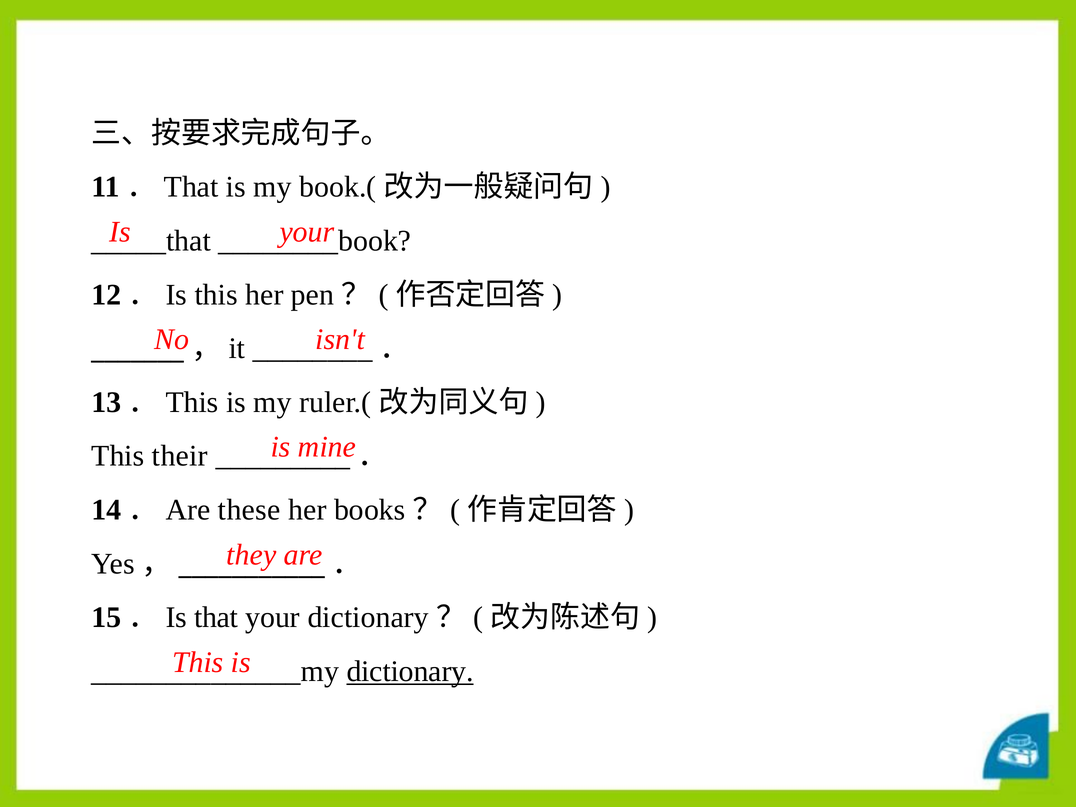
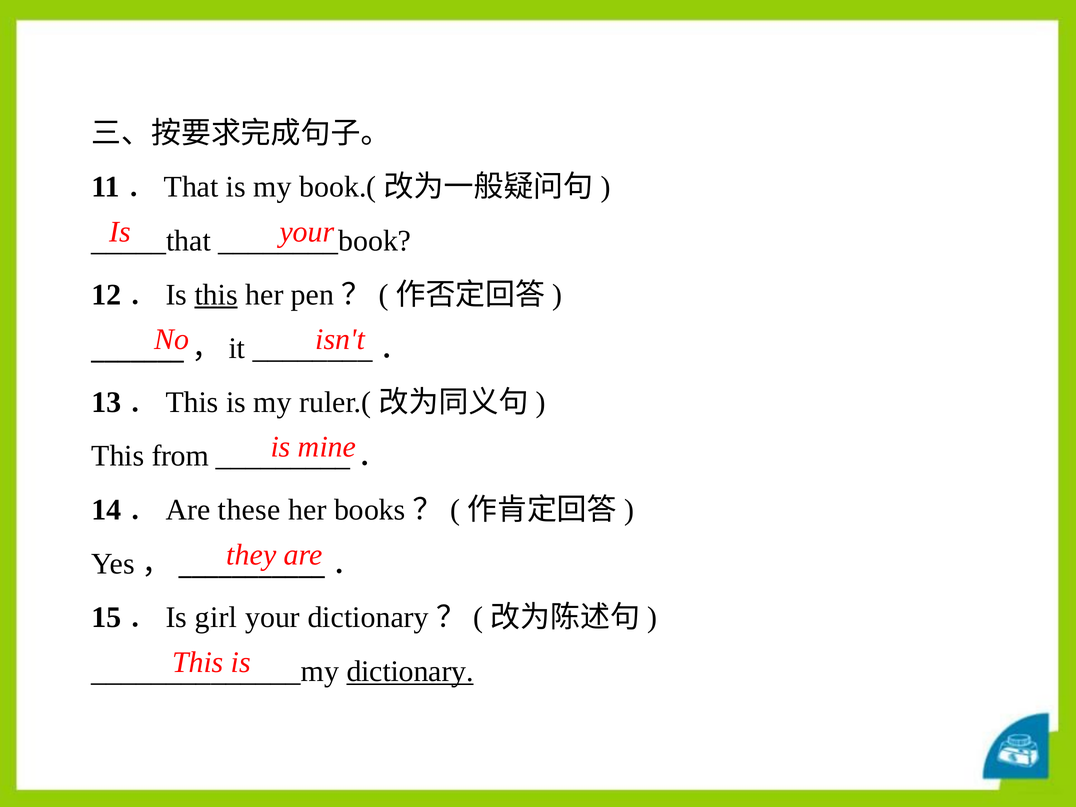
this at (216, 295) underline: none -> present
their: their -> from
that: that -> girl
